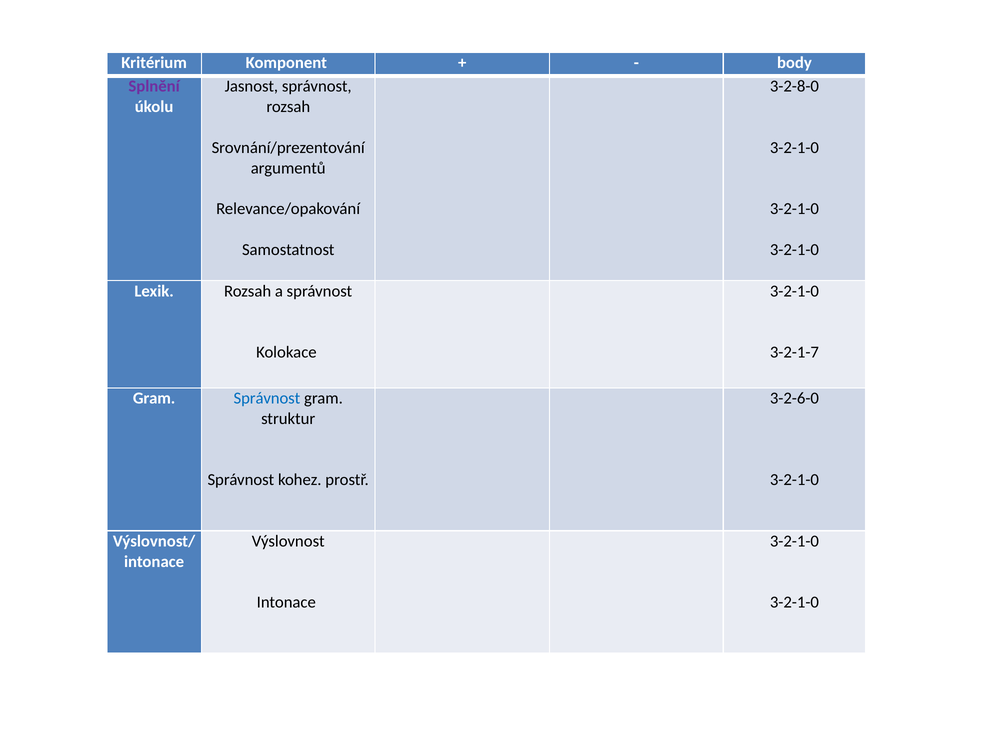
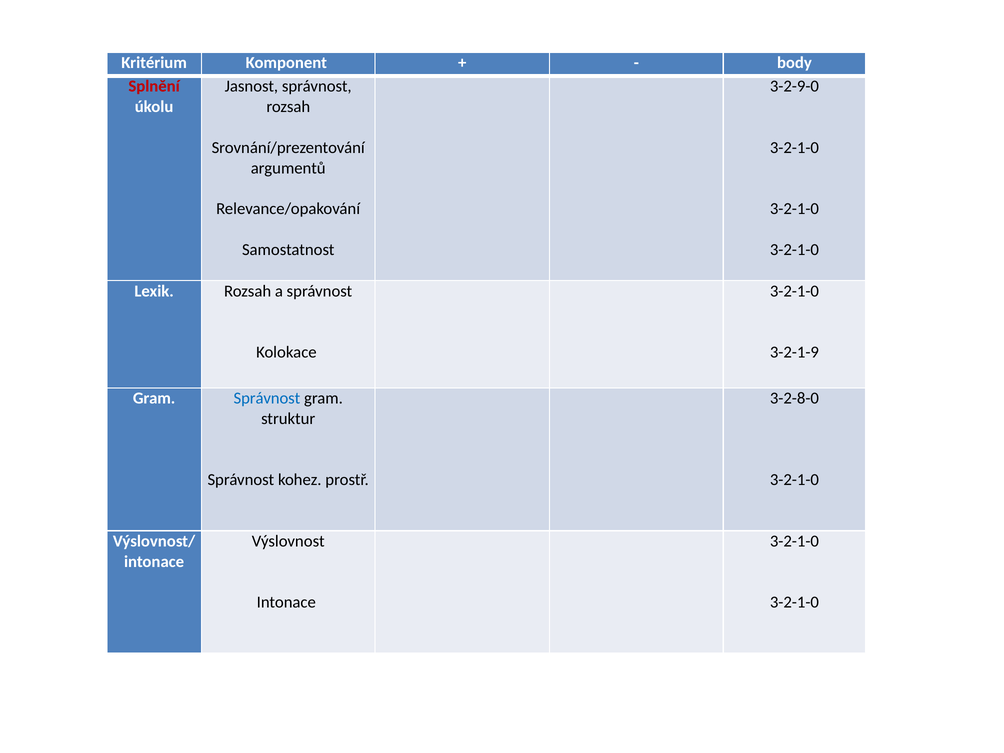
Splnění colour: purple -> red
3-2-8-0: 3-2-8-0 -> 3-2-9-0
3-2-1-7: 3-2-1-7 -> 3-2-1-9
3-2-6-0: 3-2-6-0 -> 3-2-8-0
